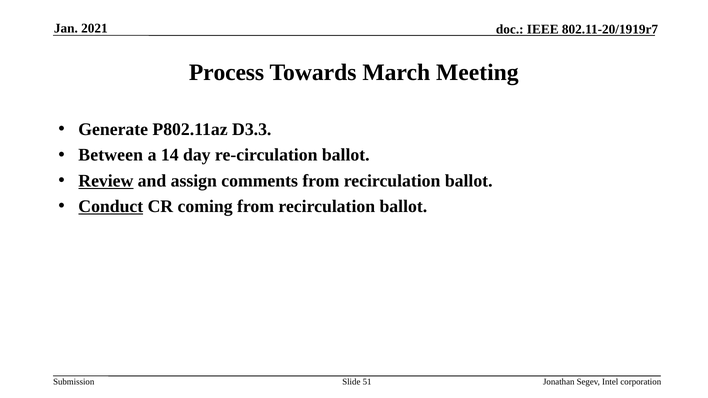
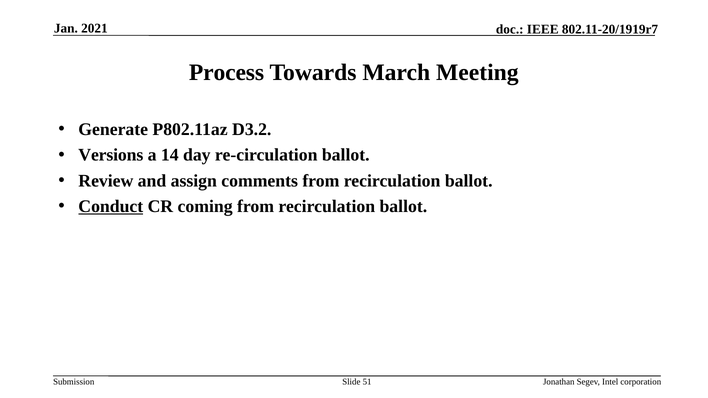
D3.3: D3.3 -> D3.2
Between: Between -> Versions
Review underline: present -> none
